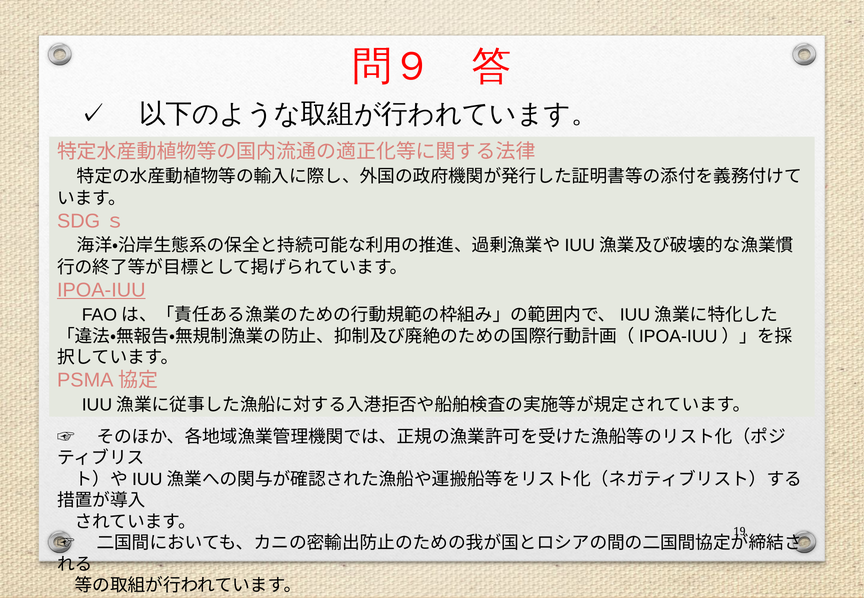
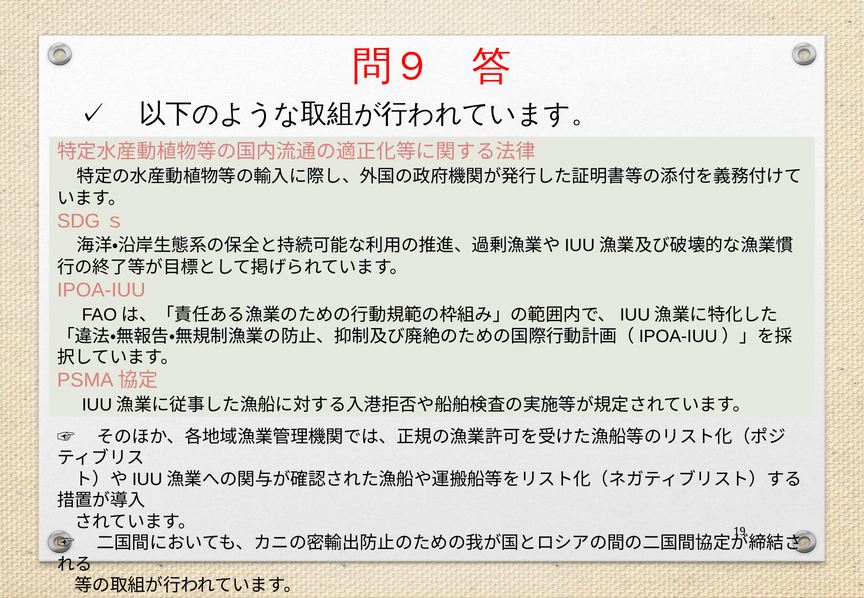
IPOA-IUU underline: present -> none
